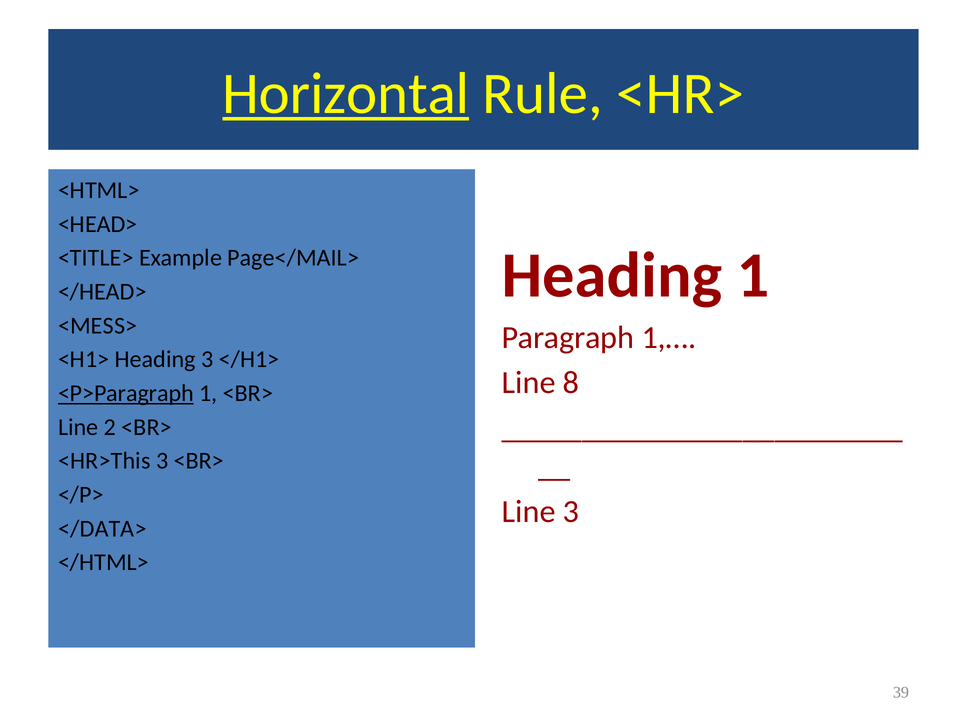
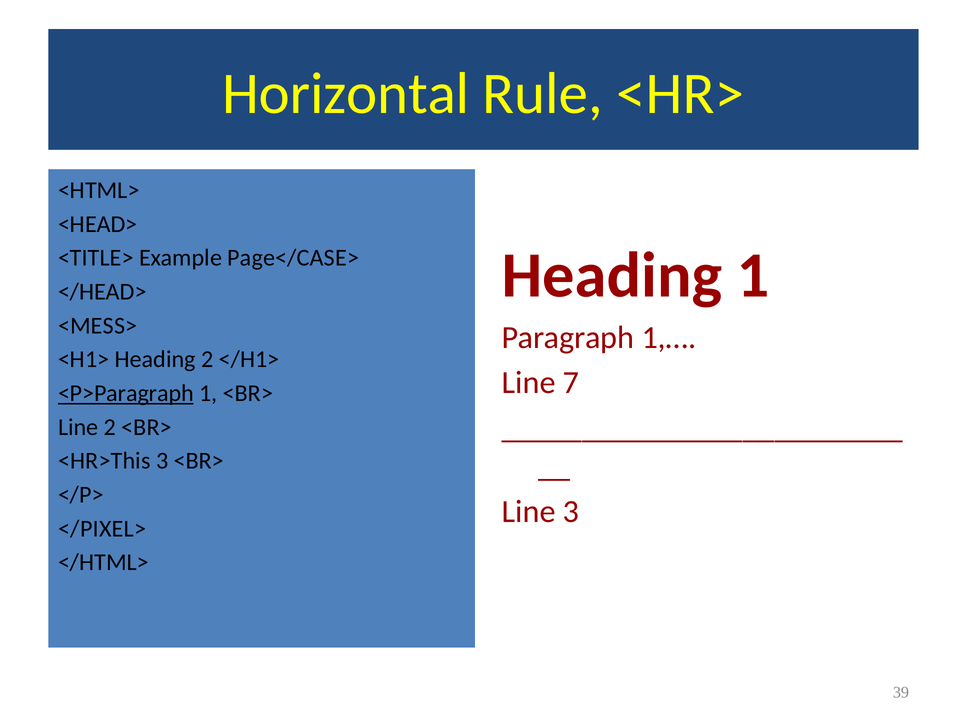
Horizontal underline: present -> none
Page</MAIL>: Page</MAIL> -> Page</CASE>
Heading 3: 3 -> 2
8: 8 -> 7
</DATA>: </DATA> -> </PIXEL>
